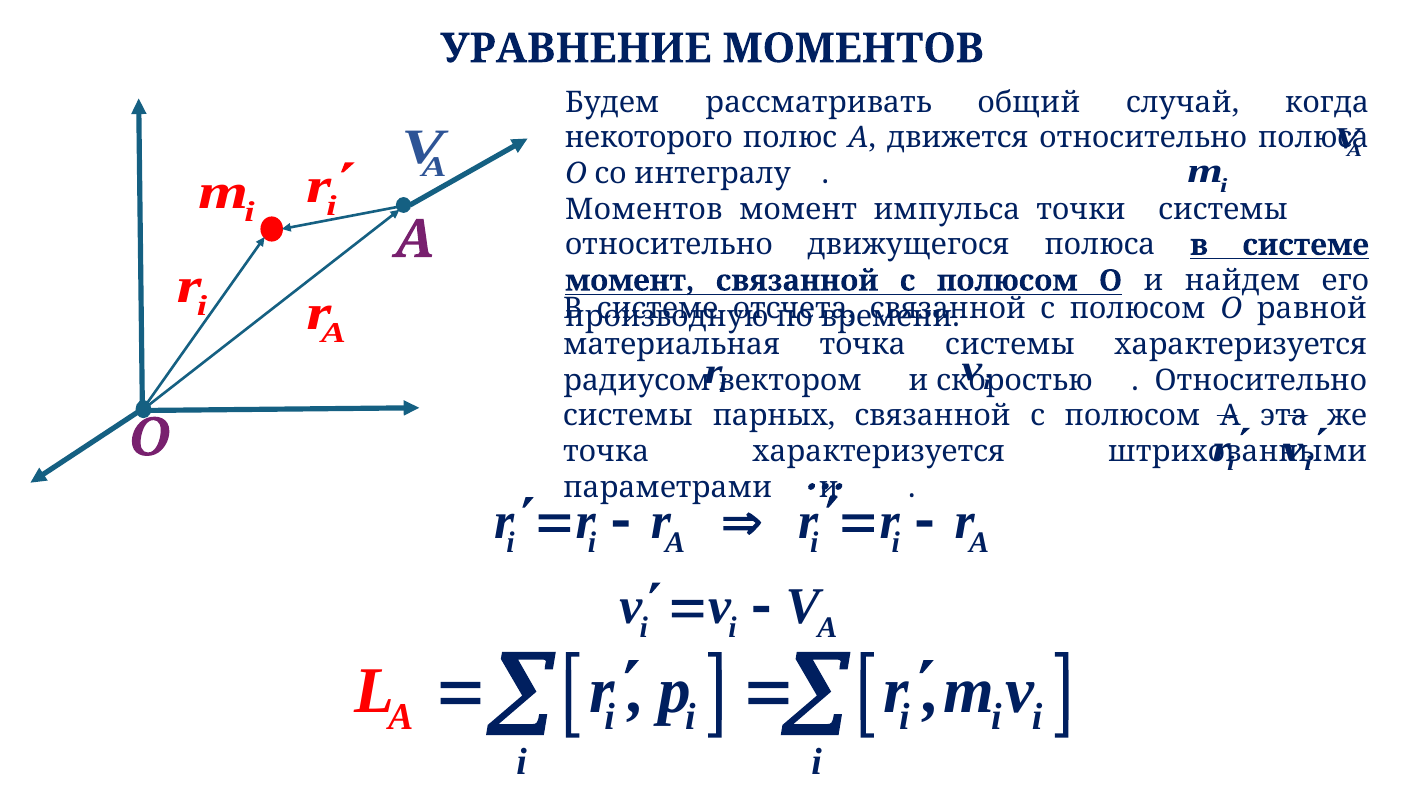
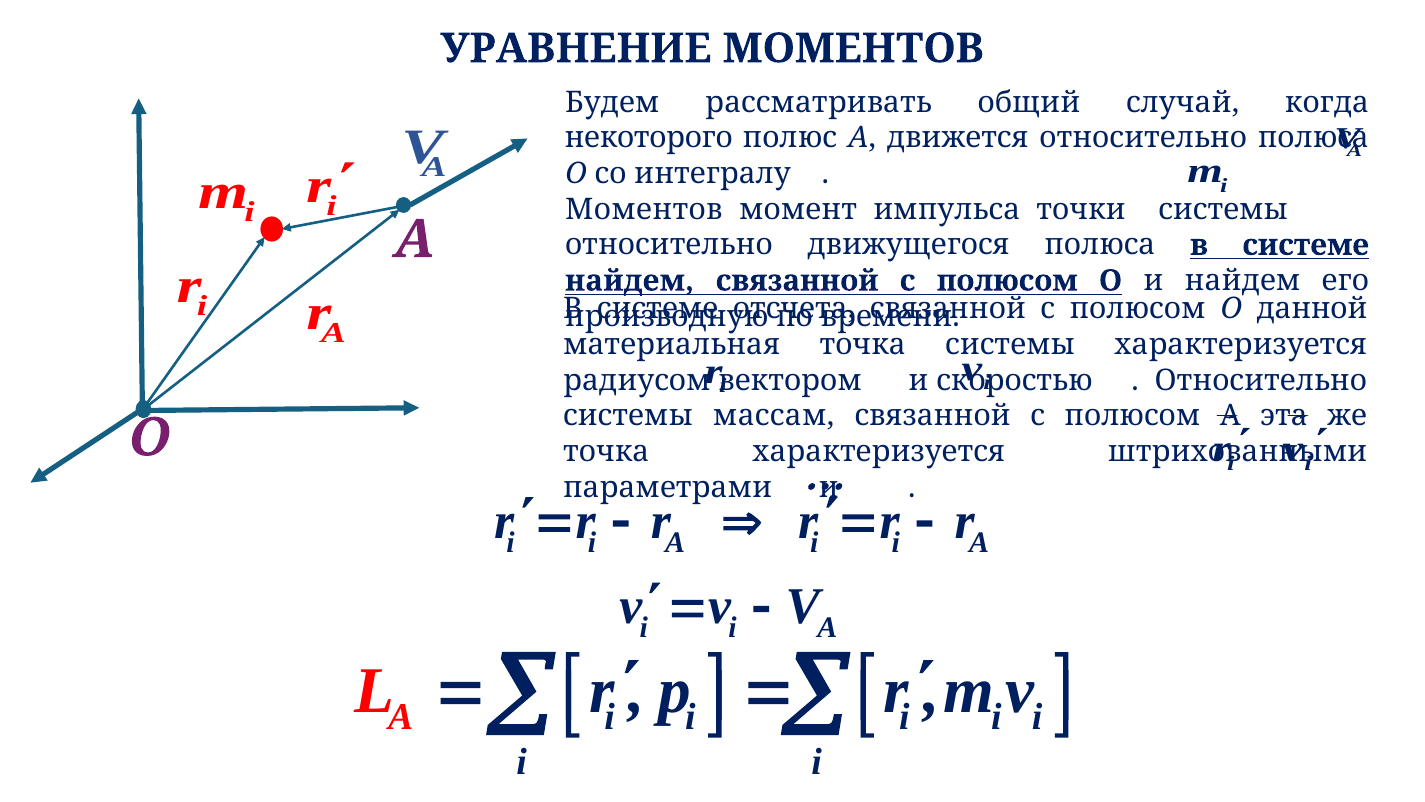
момент at (630, 281): момент -> найдем
равной: равной -> данной
парных: парных -> массам
